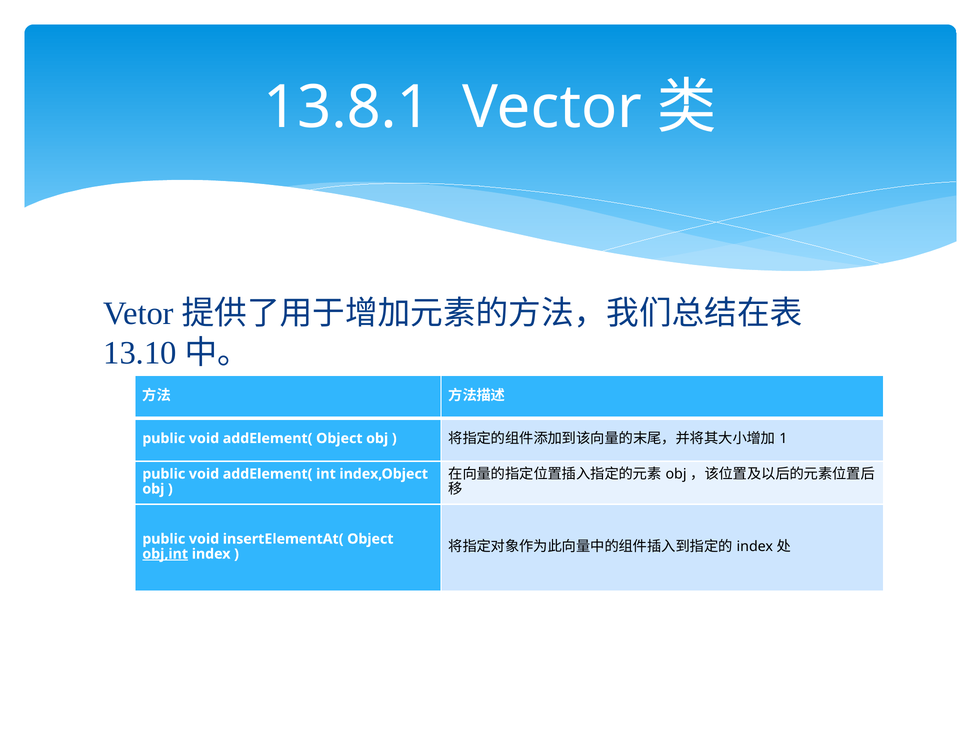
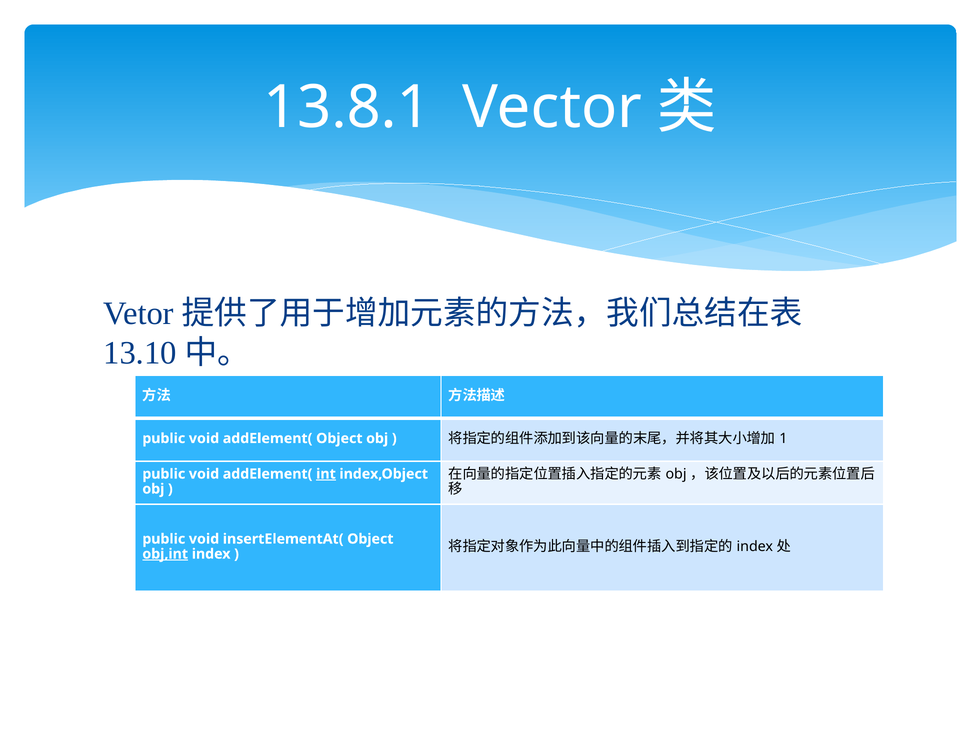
int underline: none -> present
